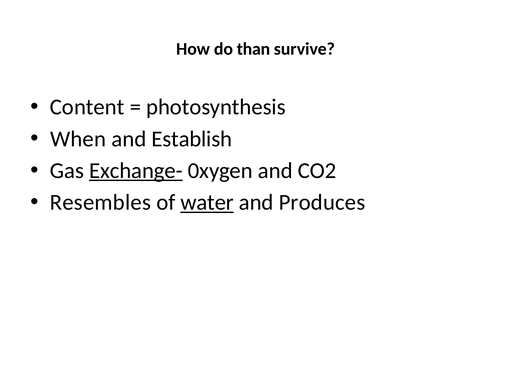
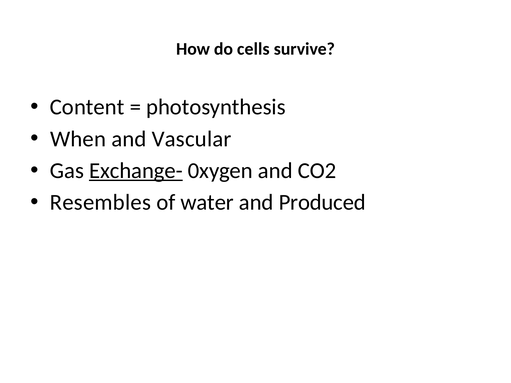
than: than -> cells
Establish: Establish -> Vascular
water underline: present -> none
Produces: Produces -> Produced
